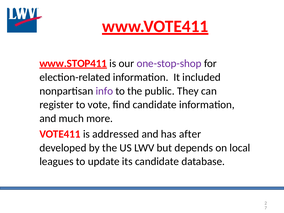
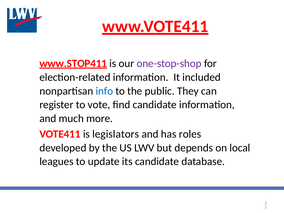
info colour: purple -> blue
addressed: addressed -> legislators
after: after -> roles
